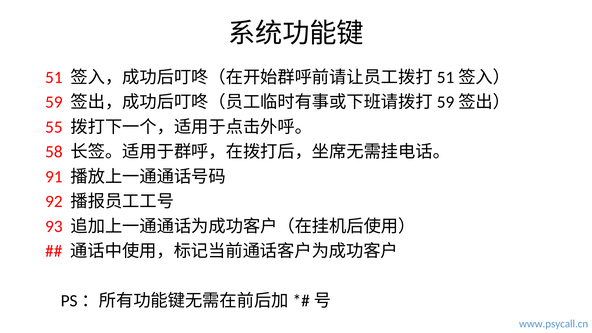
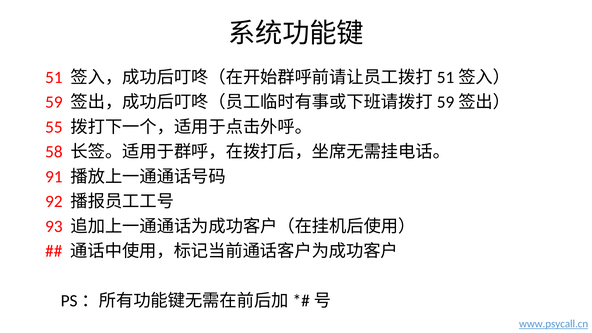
www.psycall.cn underline: none -> present
